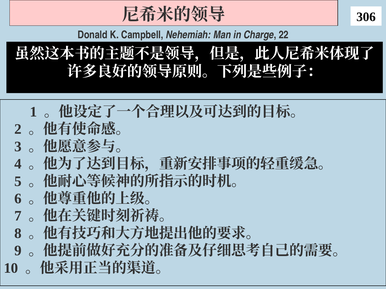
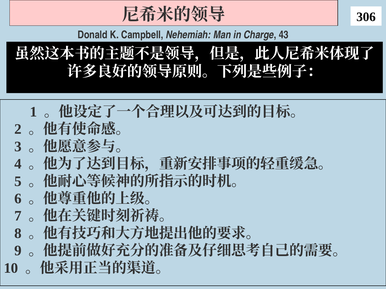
22: 22 -> 43
